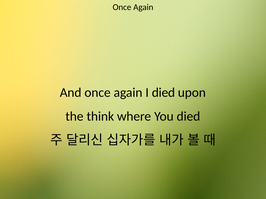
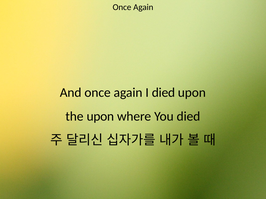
the think: think -> upon
